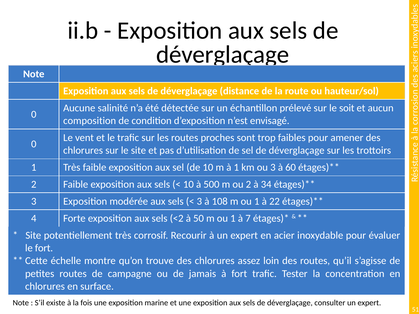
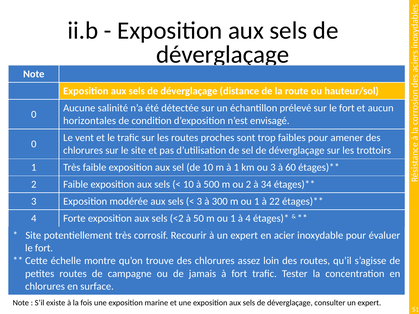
sur le soit: soit -> fort
composition: composition -> horizontales
108: 108 -> 300
à 7: 7 -> 4
